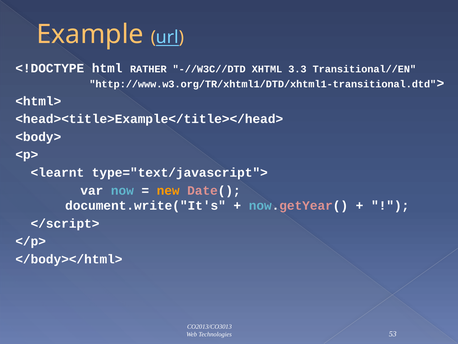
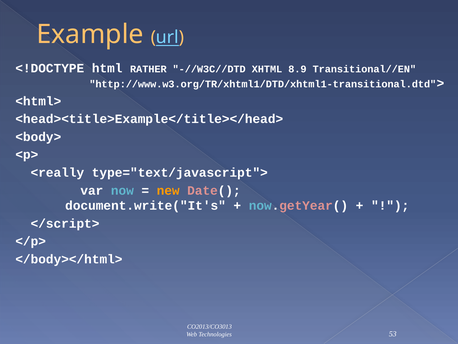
3.3: 3.3 -> 8.9
<learnt: <learnt -> <really
